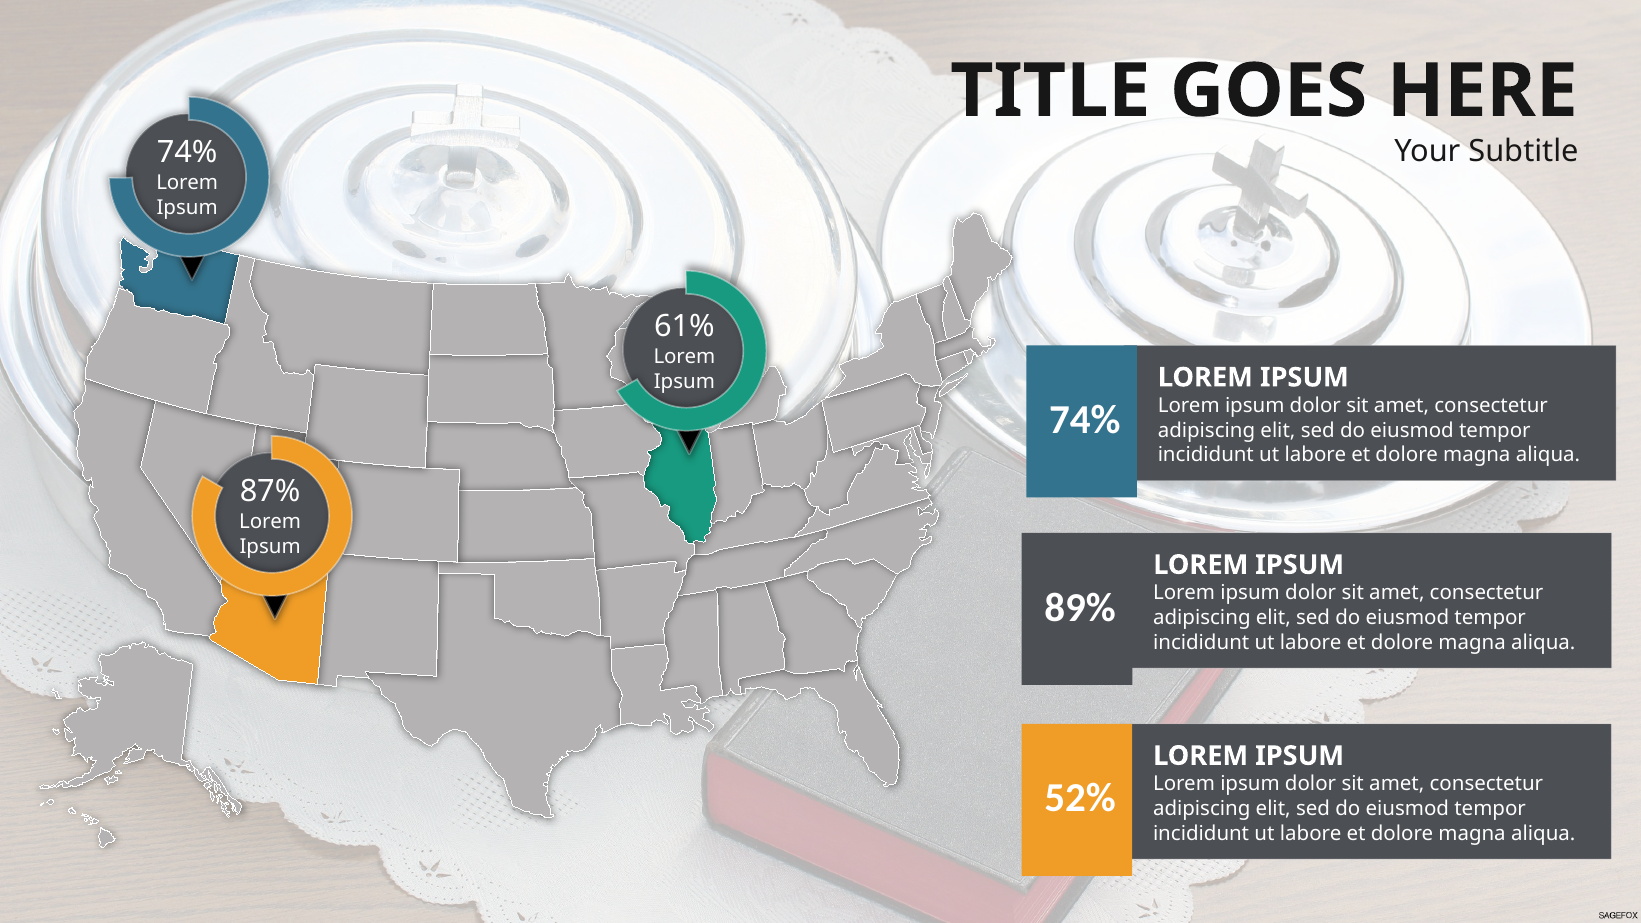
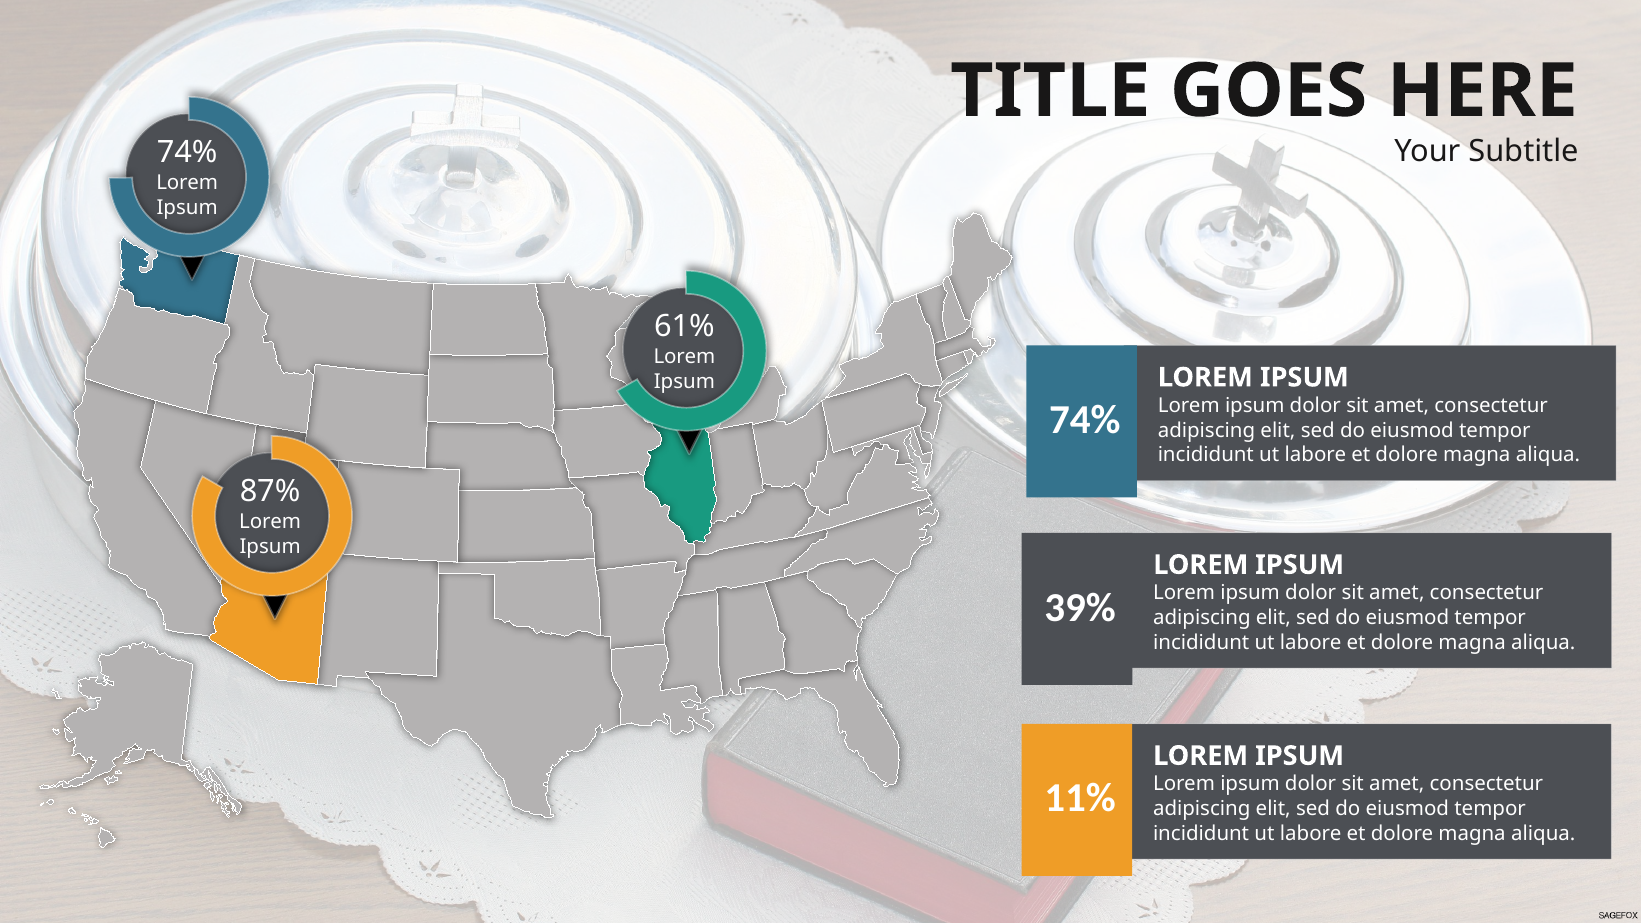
89%: 89% -> 39%
52%: 52% -> 11%
